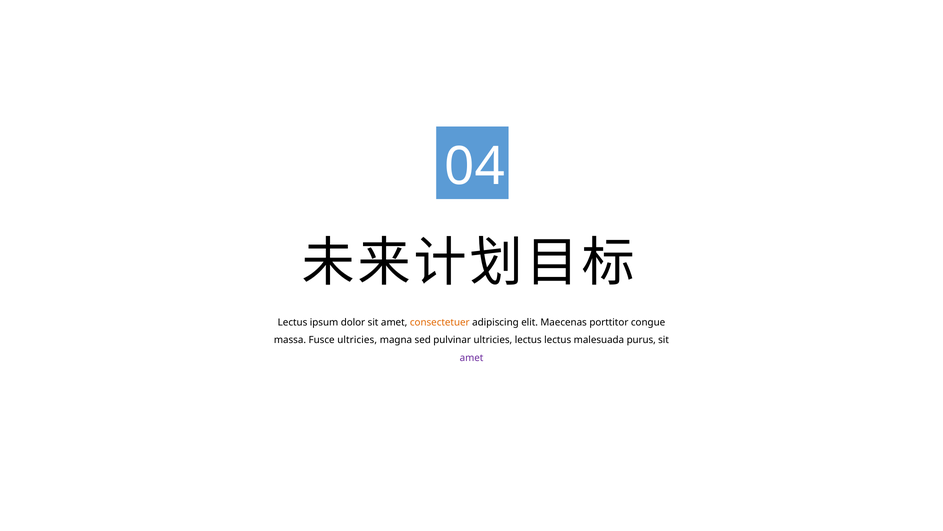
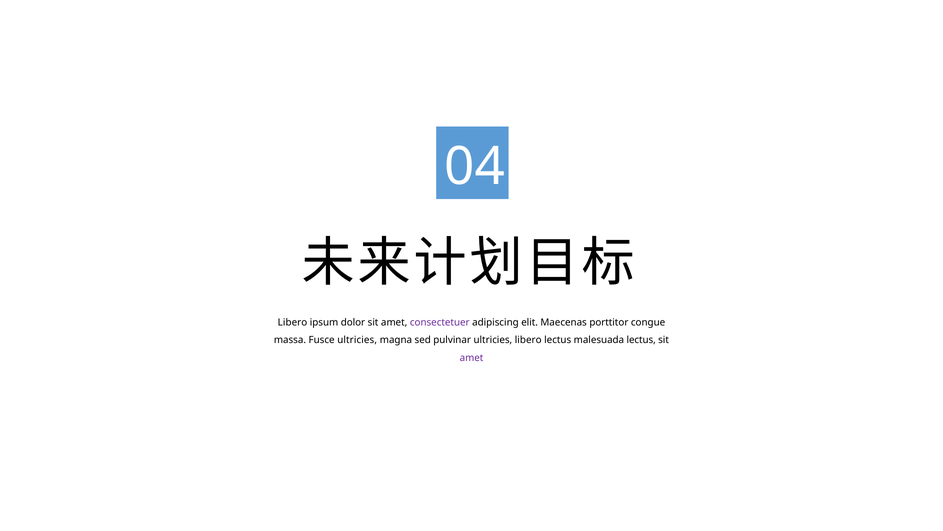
Lectus at (293, 322): Lectus -> Libero
consectetuer colour: orange -> purple
ultricies lectus: lectus -> libero
malesuada purus: purus -> lectus
